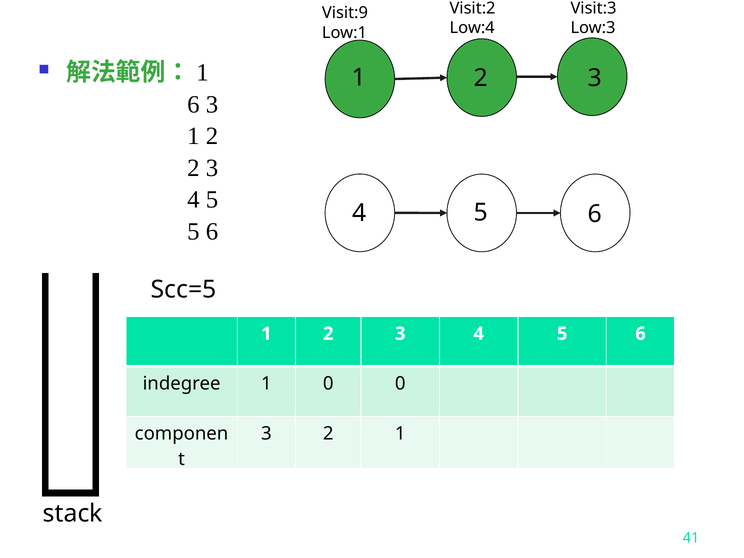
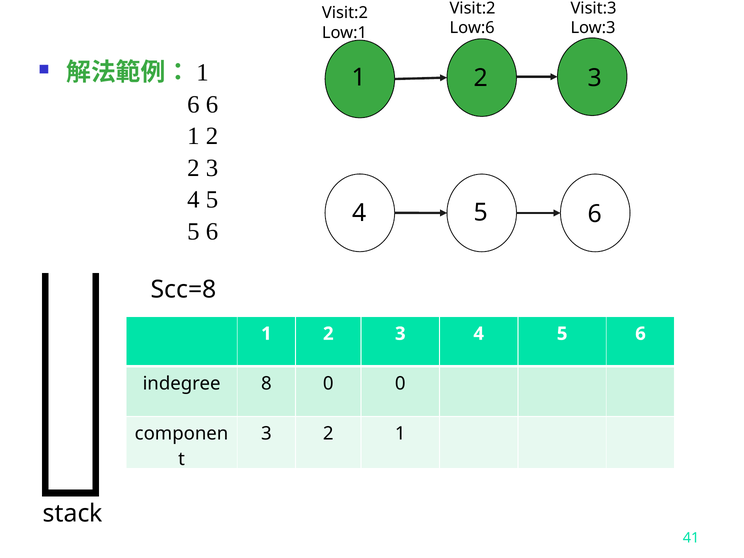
Visit:9 at (345, 13): Visit:9 -> Visit:2
Low:4: Low:4 -> Low:6
6 3: 3 -> 6
Scc=5: Scc=5 -> Scc=8
indegree 1: 1 -> 8
